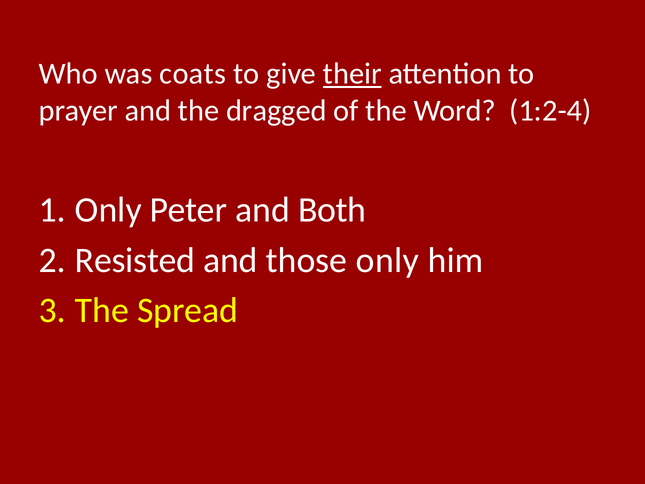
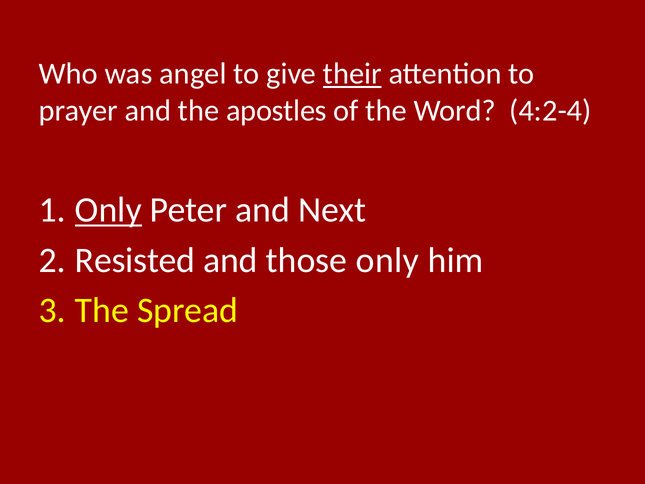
coats: coats -> angel
dragged: dragged -> apostles
1:2-4: 1:2-4 -> 4:2-4
Only at (108, 210) underline: none -> present
Both: Both -> Next
